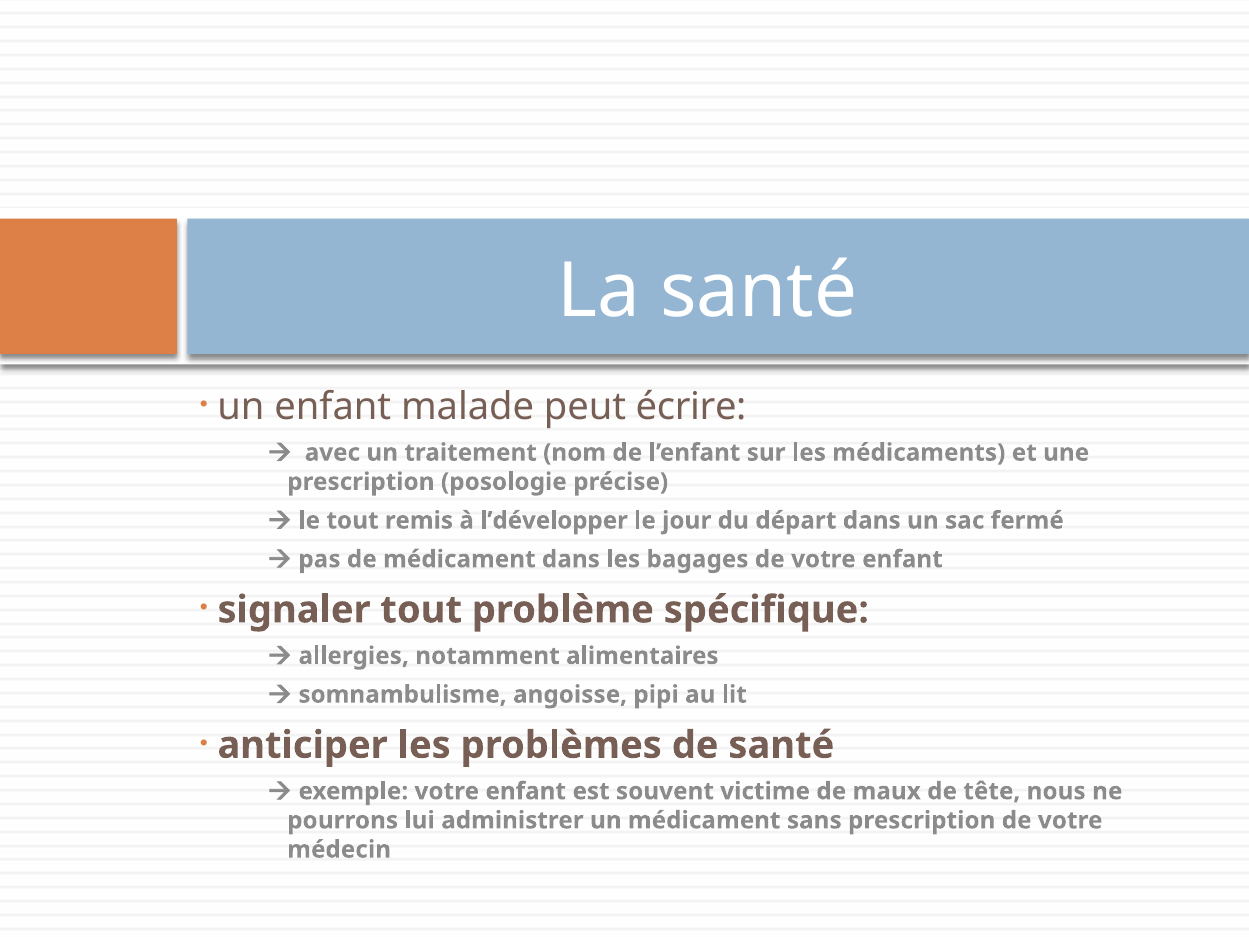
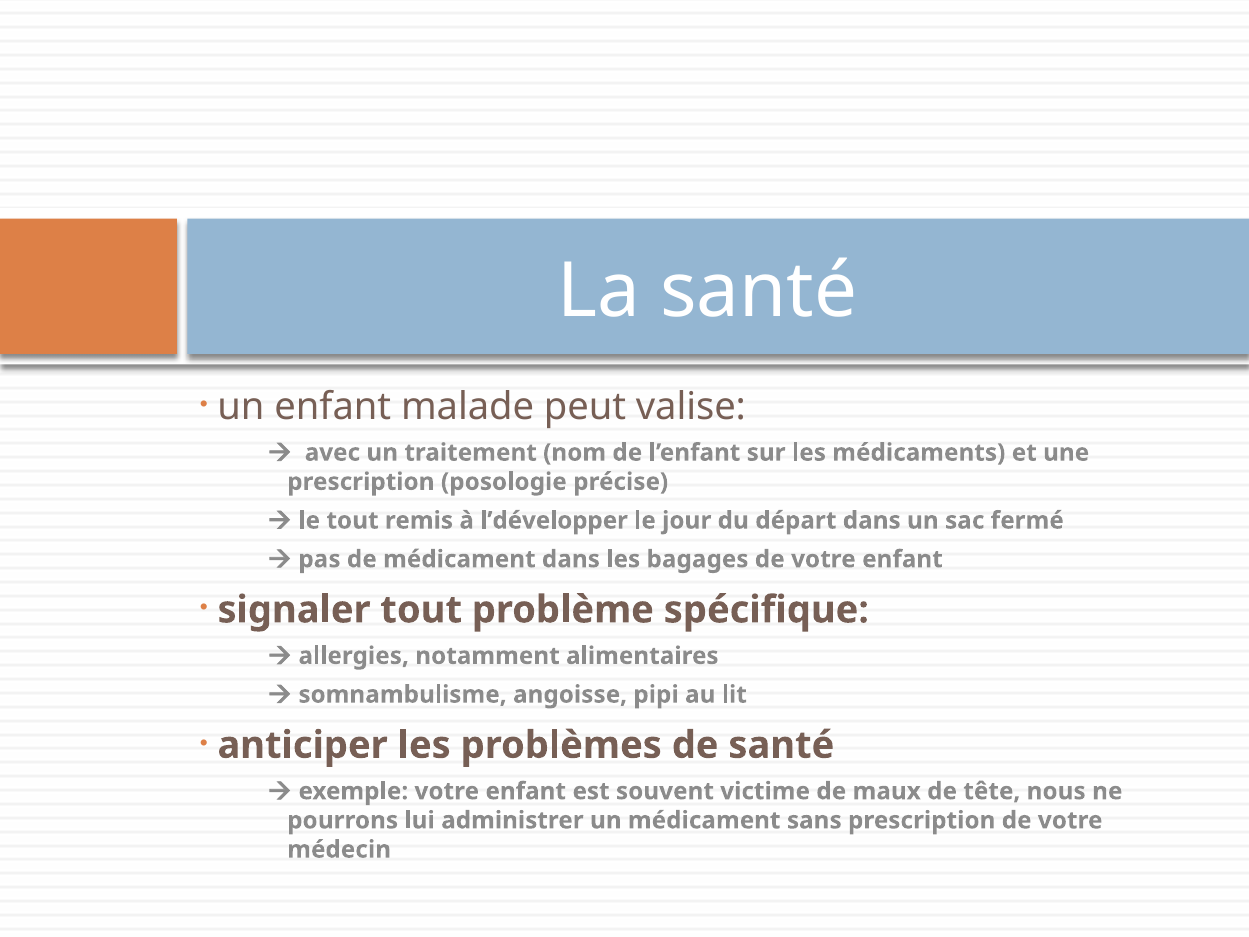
écrire: écrire -> valise
